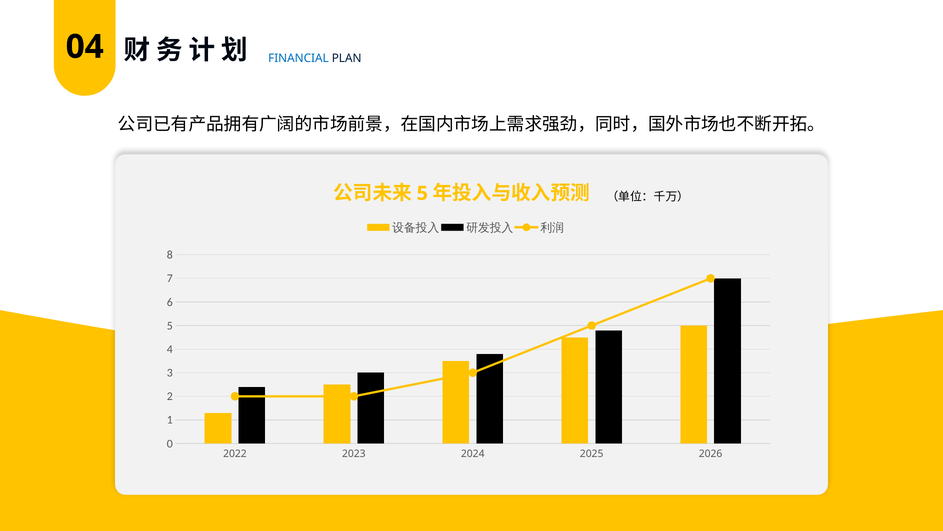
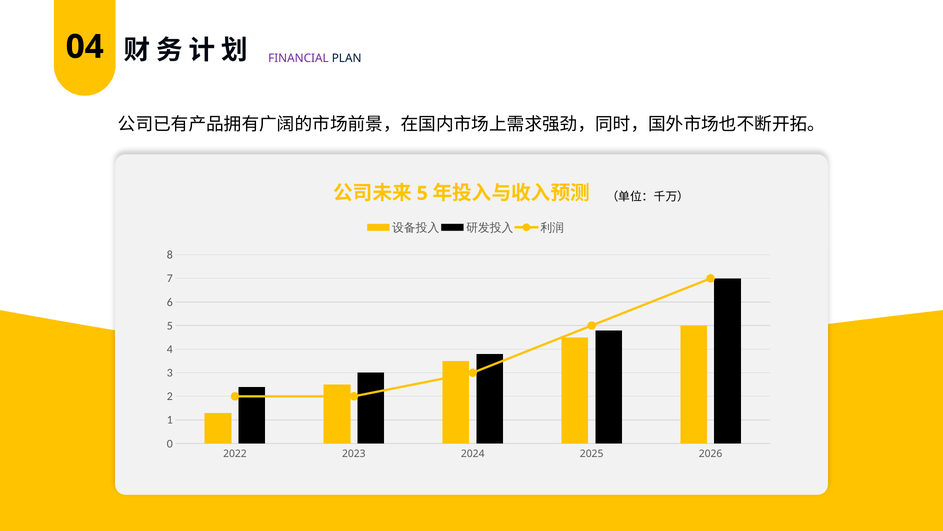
FINANCIAL colour: blue -> purple
